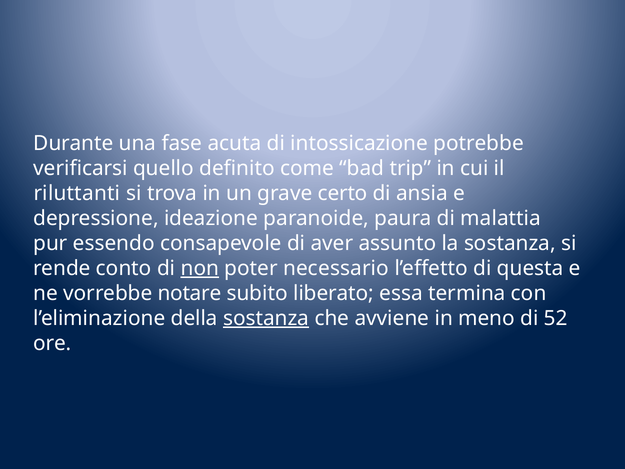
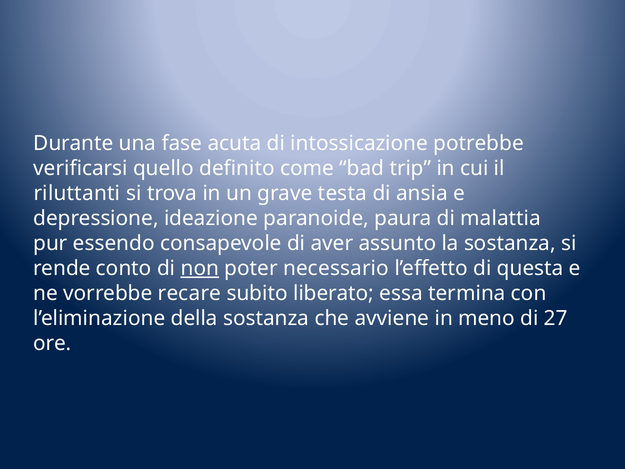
certo: certo -> testa
notare: notare -> recare
sostanza at (266, 318) underline: present -> none
52: 52 -> 27
